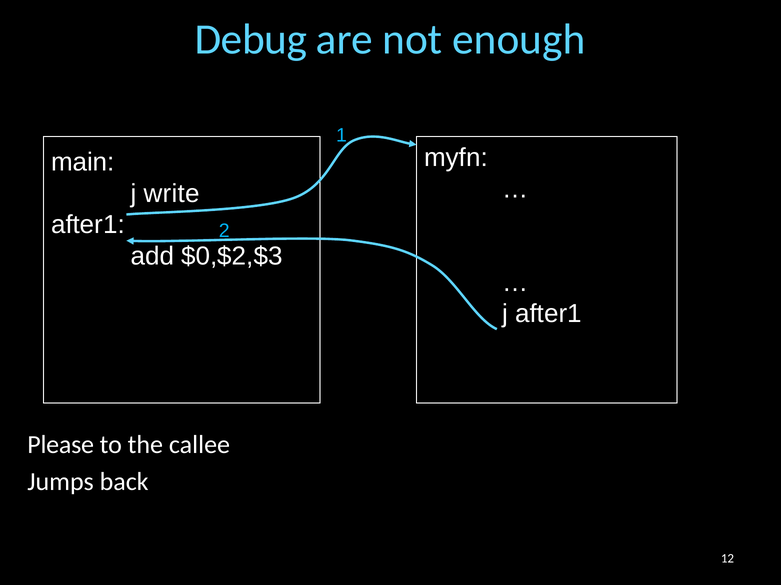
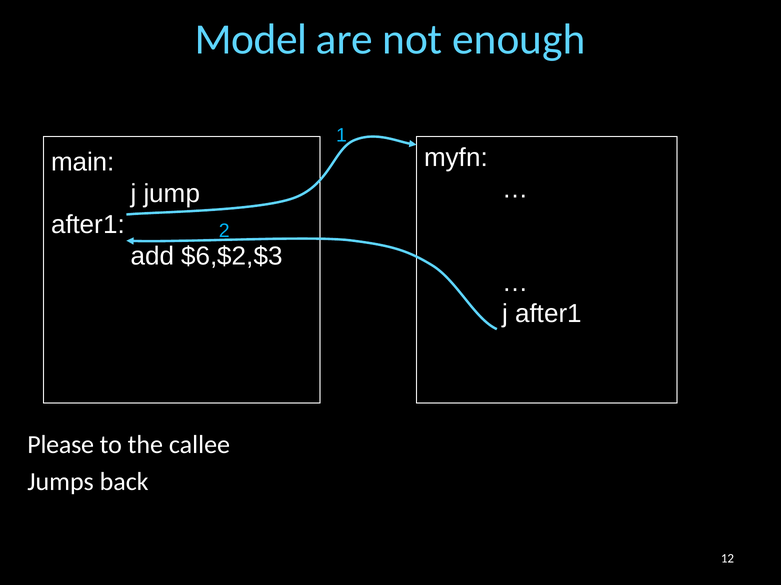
Debug: Debug -> Model
write: write -> jump
$0,$2,$3: $0,$2,$3 -> $6,$2,$3
